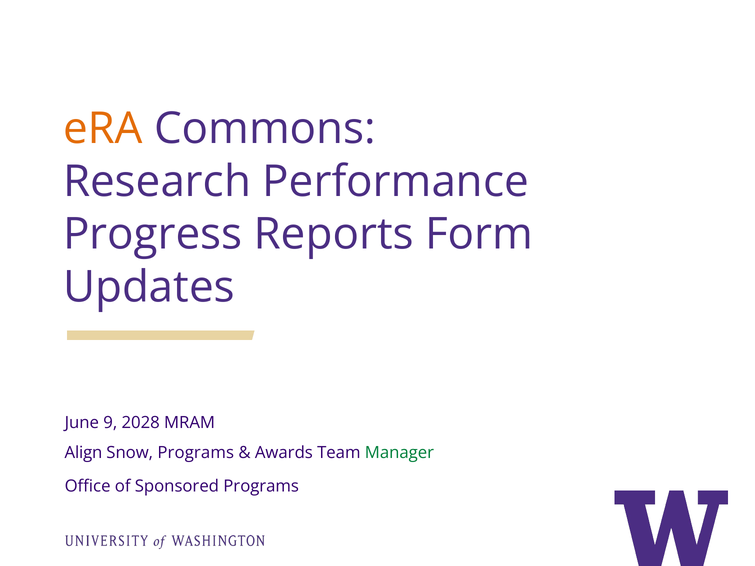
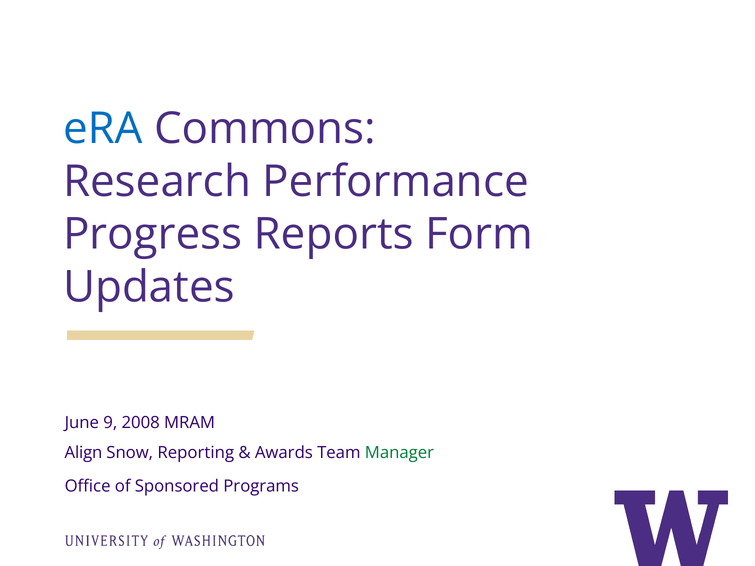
eRA colour: orange -> blue
2028: 2028 -> 2008
Snow Programs: Programs -> Reporting
